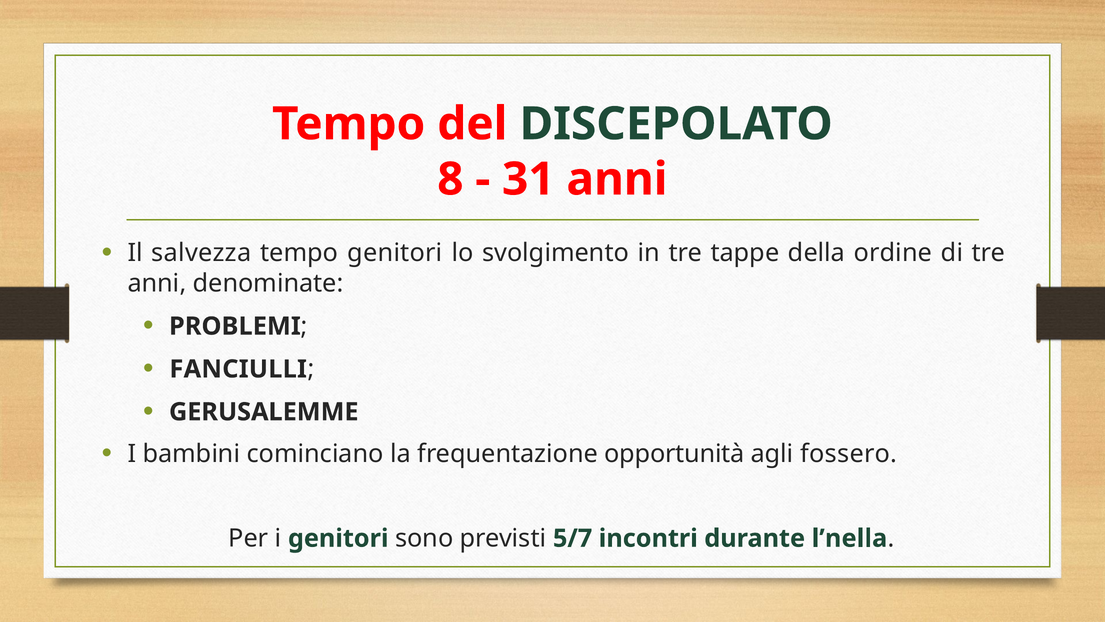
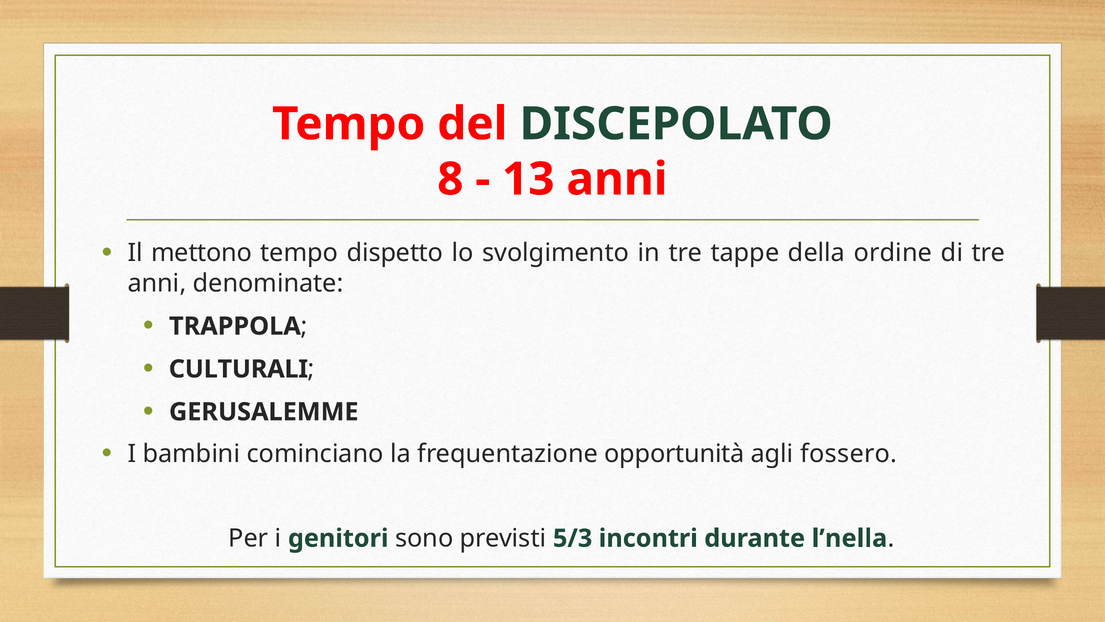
31: 31 -> 13
salvezza: salvezza -> mettono
tempo genitori: genitori -> dispetto
PROBLEMI: PROBLEMI -> TRAPPOLA
FANCIULLI: FANCIULLI -> CULTURALI
5/7: 5/7 -> 5/3
